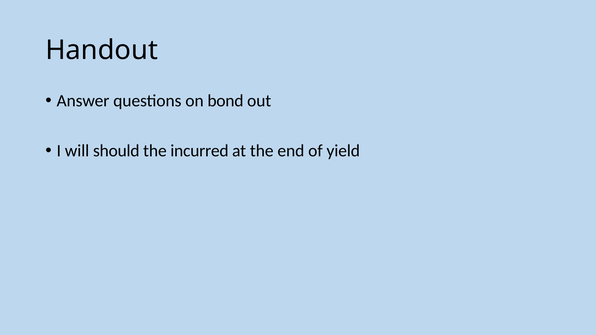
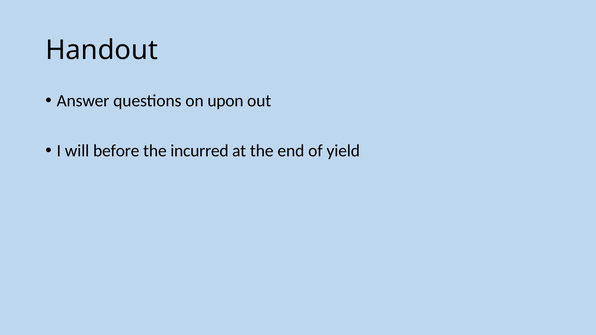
bond: bond -> upon
should: should -> before
